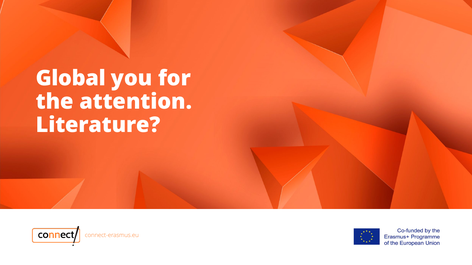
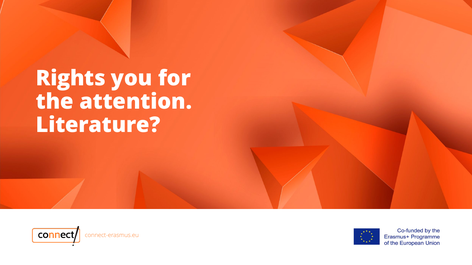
Global: Global -> Rights
